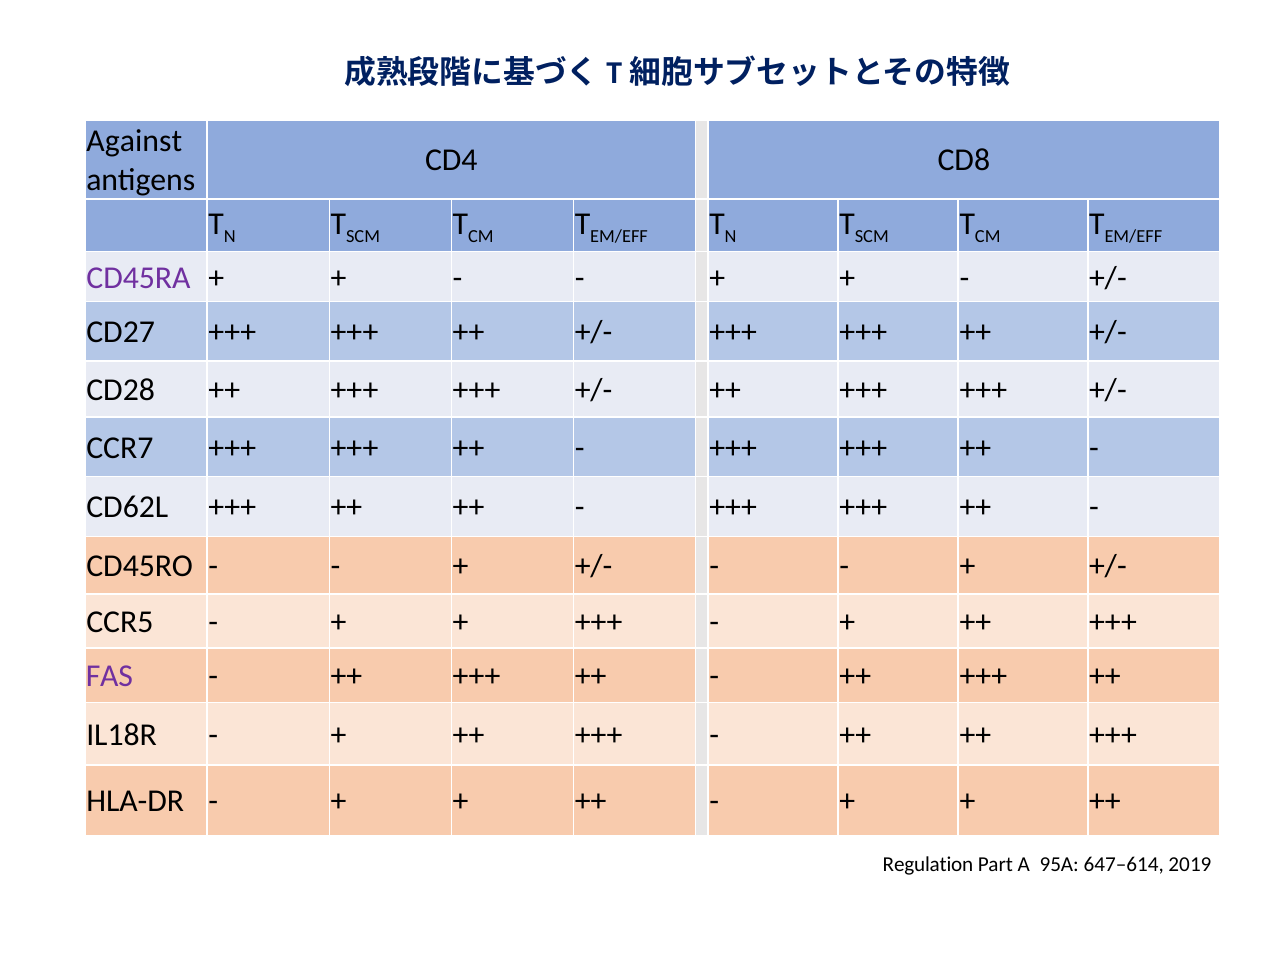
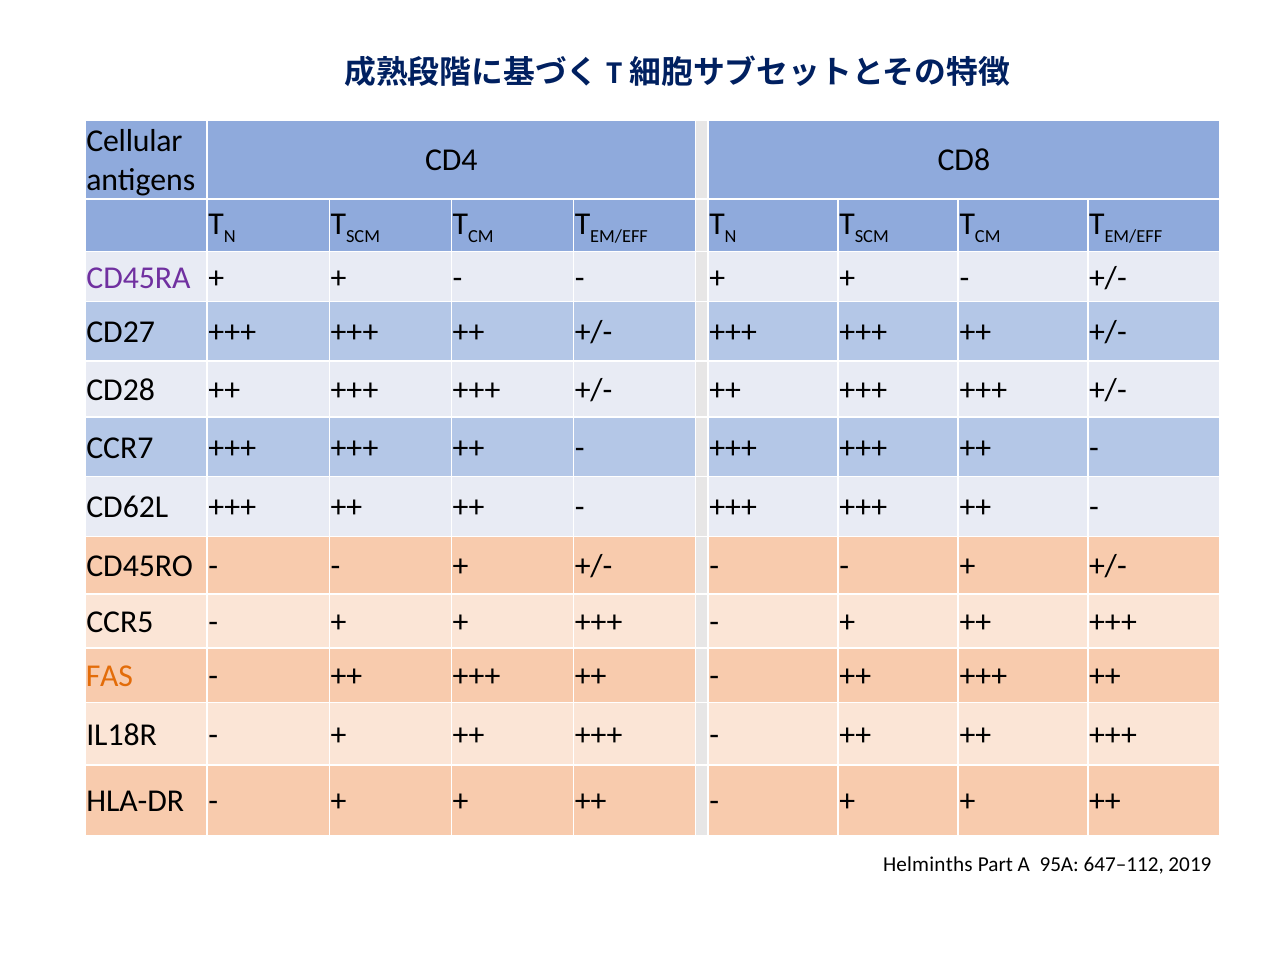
Against: Against -> Cellular
FAS colour: purple -> orange
Regulation: Regulation -> Helminths
647–614: 647–614 -> 647–112
